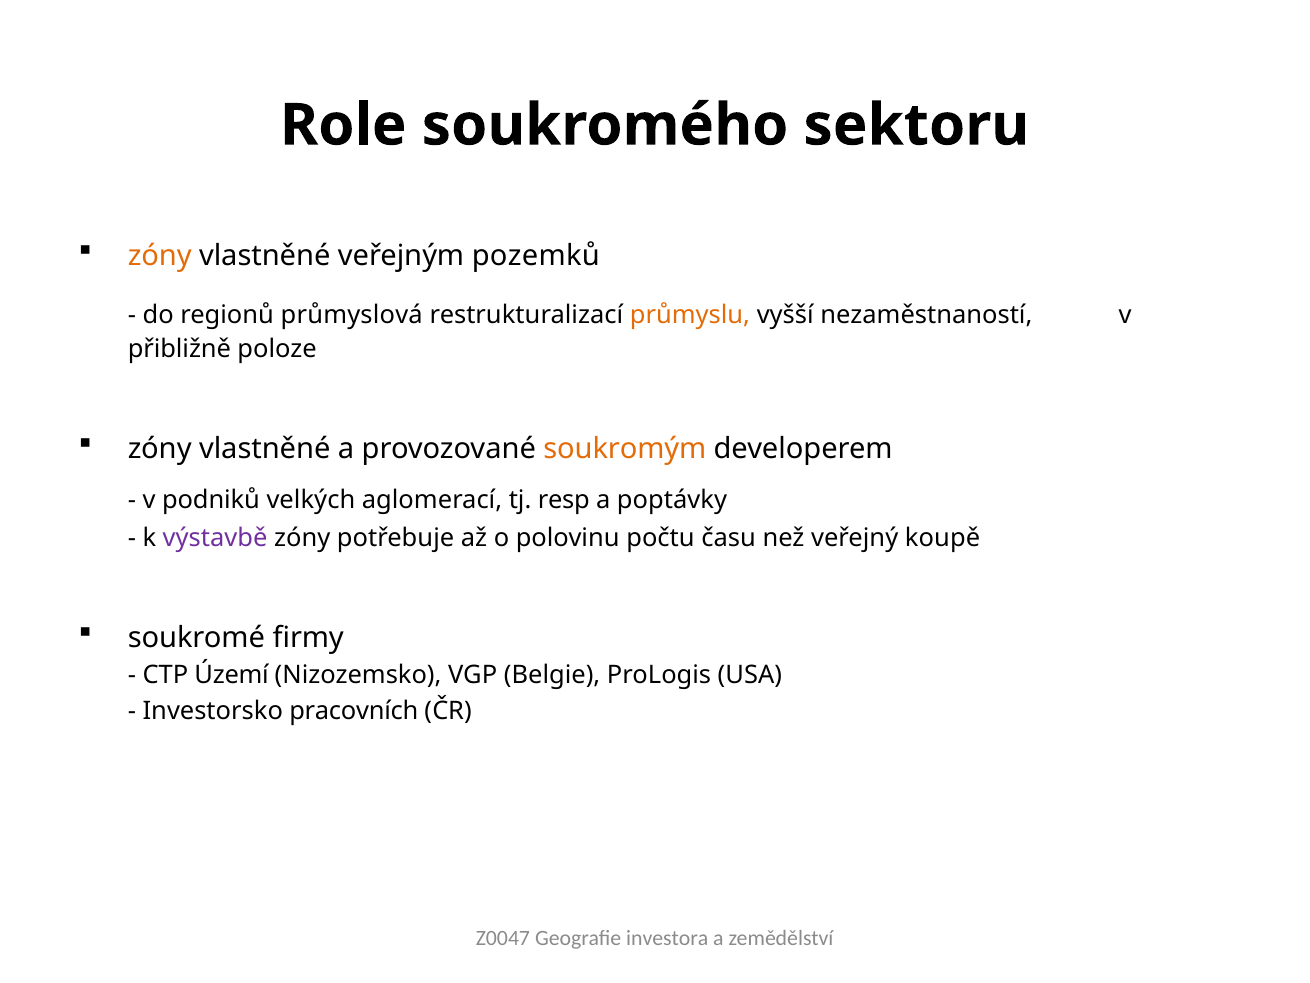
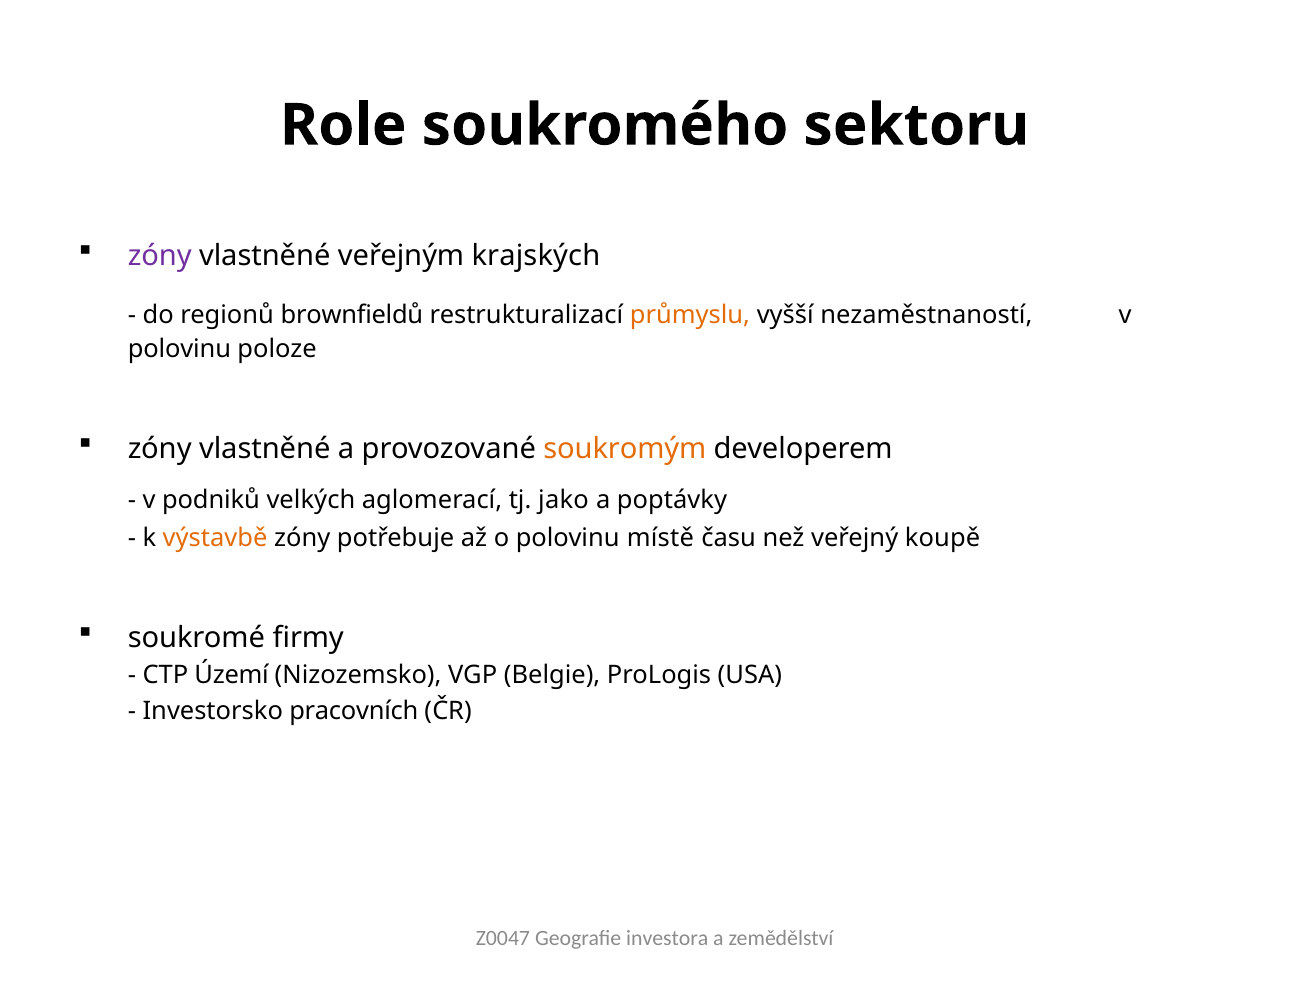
zóny at (160, 255) colour: orange -> purple
pozemků: pozemků -> krajských
průmyslová: průmyslová -> brownfieldů
přibližně at (179, 349): přibližně -> polovinu
resp: resp -> jako
výstavbě colour: purple -> orange
počtu: počtu -> místě
